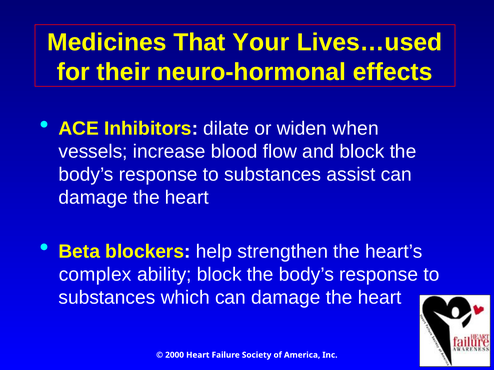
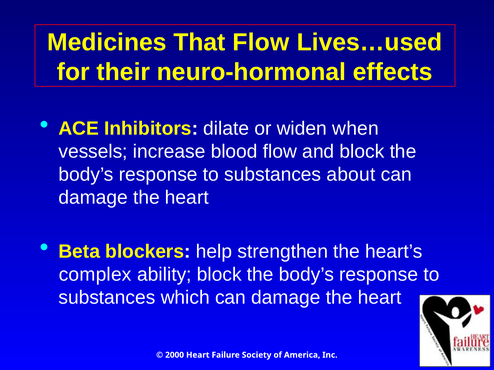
That Your: Your -> Flow
assist: assist -> about
